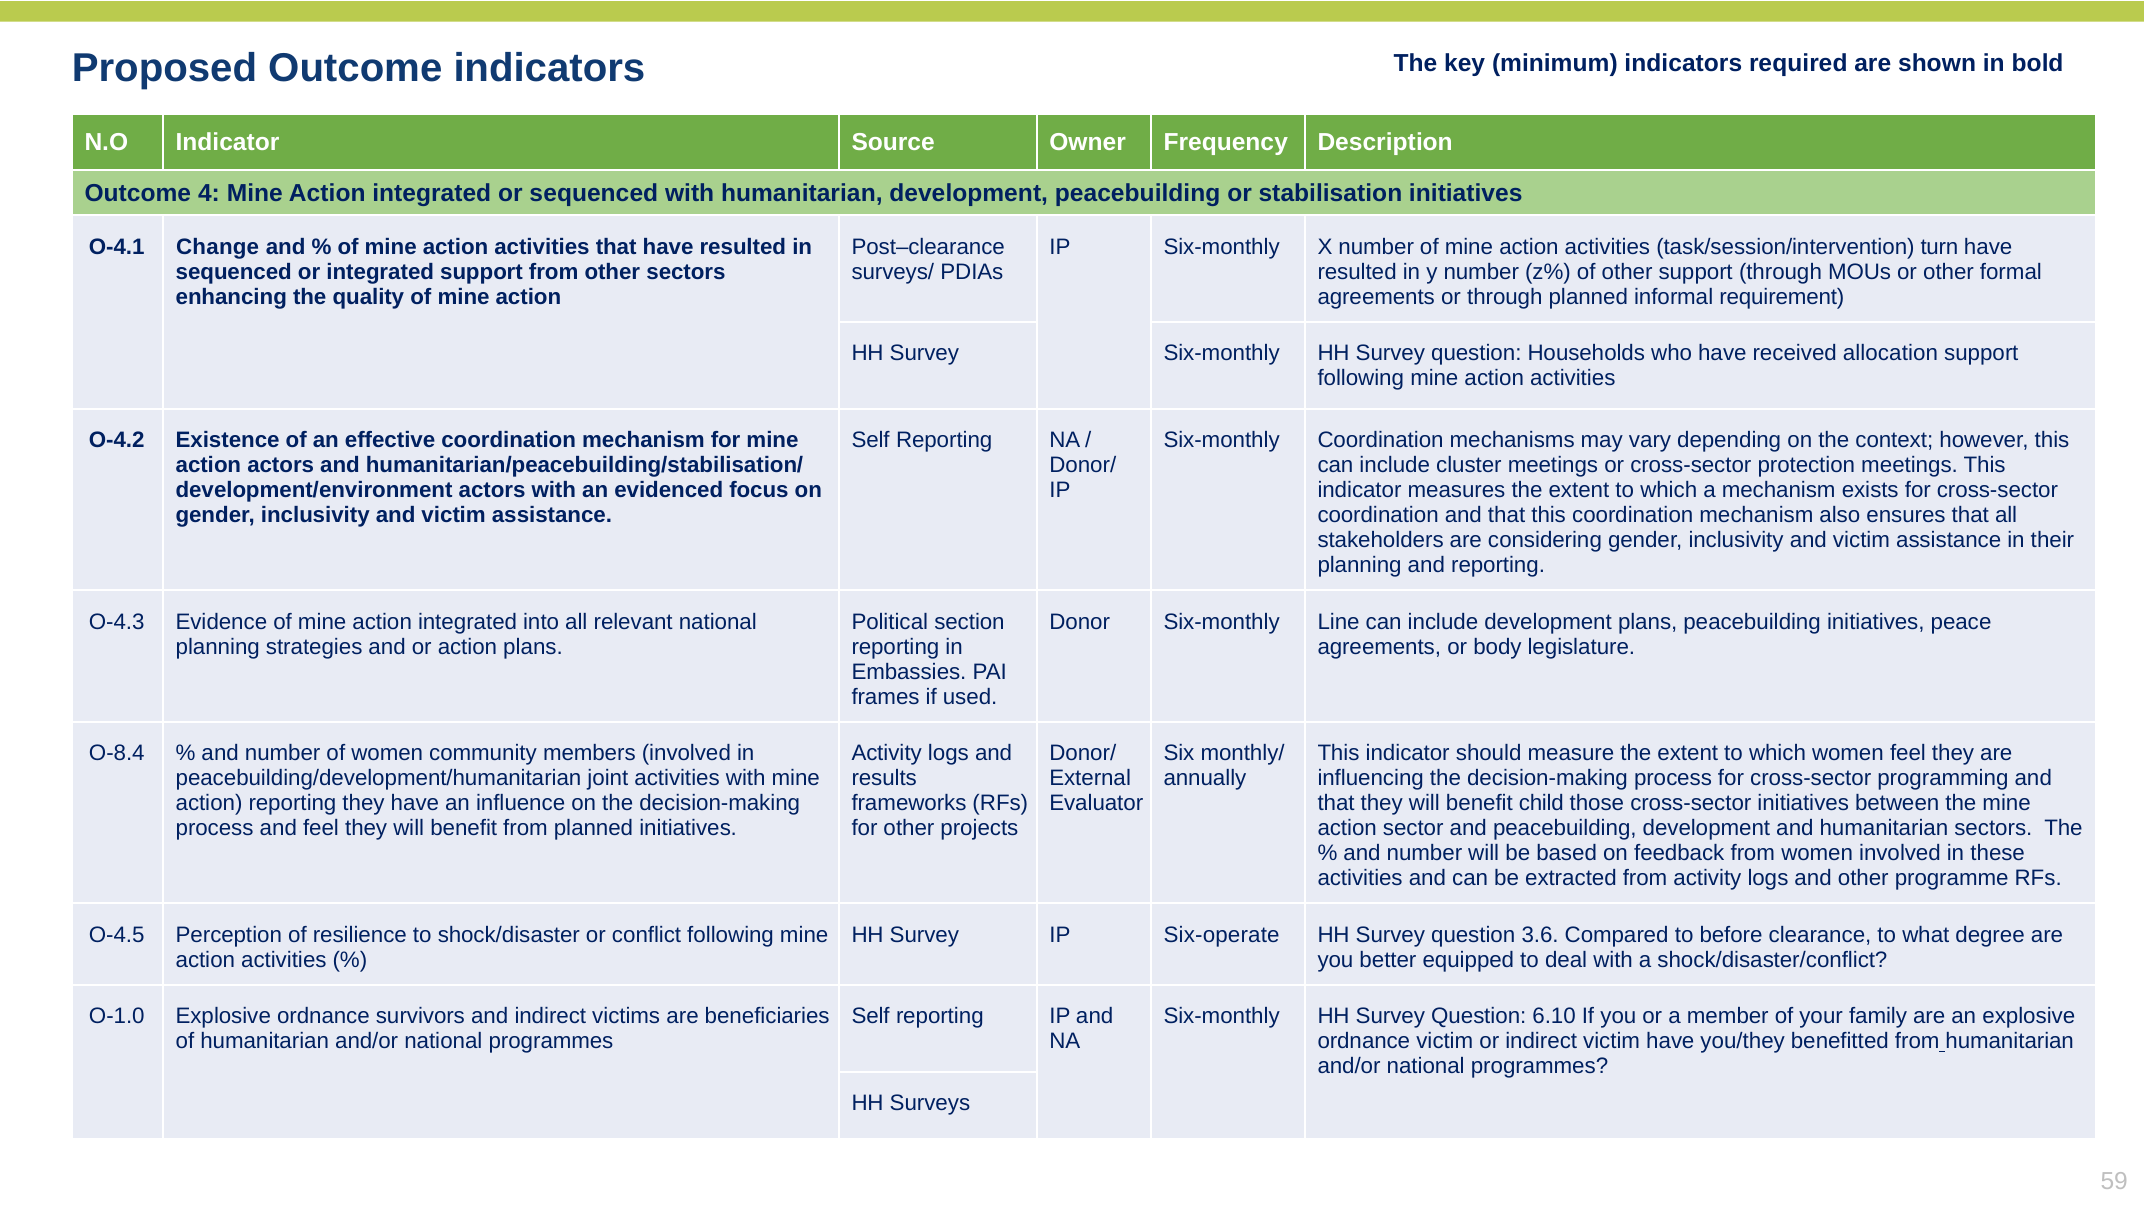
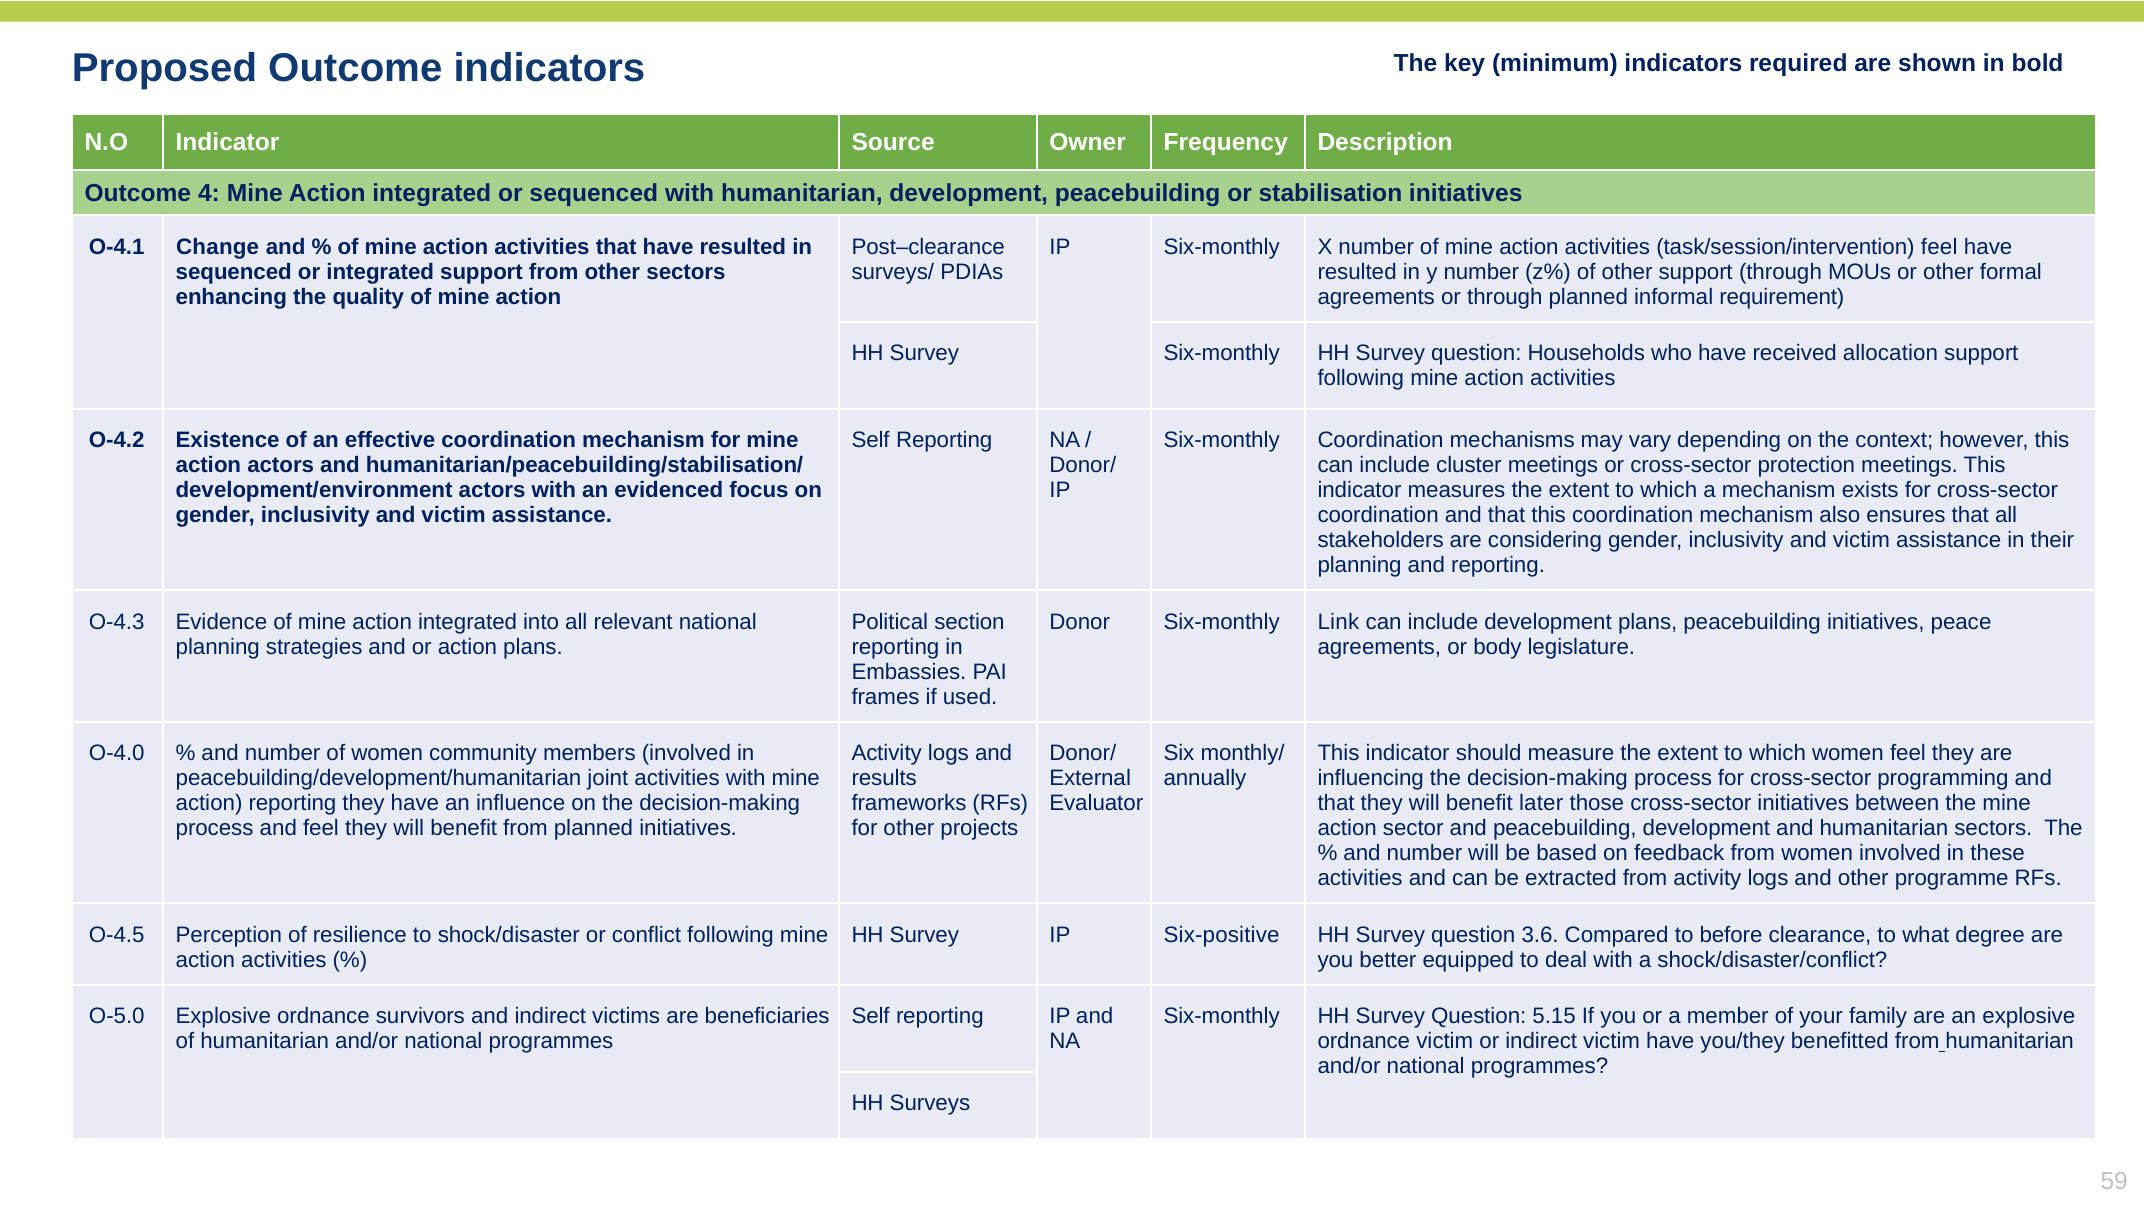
task/session/intervention turn: turn -> feel
Line: Line -> Link
O-8.4: O-8.4 -> O-4.0
child: child -> later
Six-operate: Six-operate -> Six-positive
O-1.0: O-1.0 -> O-5.0
6.10: 6.10 -> 5.15
